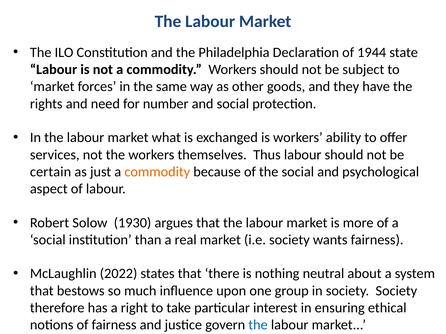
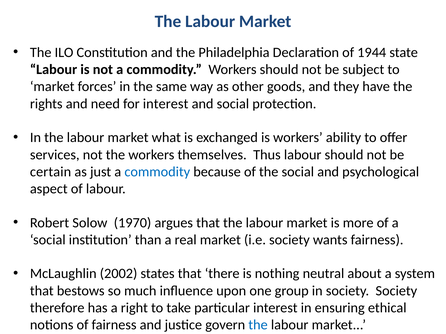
for number: number -> interest
commodity at (157, 172) colour: orange -> blue
1930: 1930 -> 1970
2022: 2022 -> 2002
